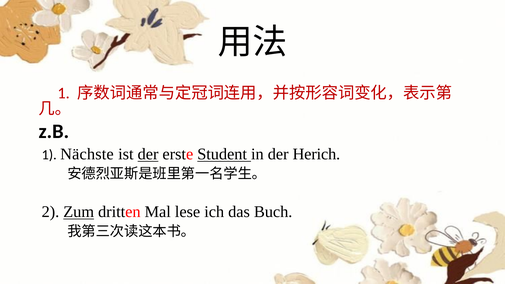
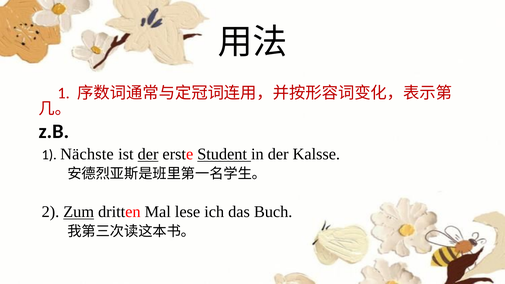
Herich: Herich -> Kalsse
